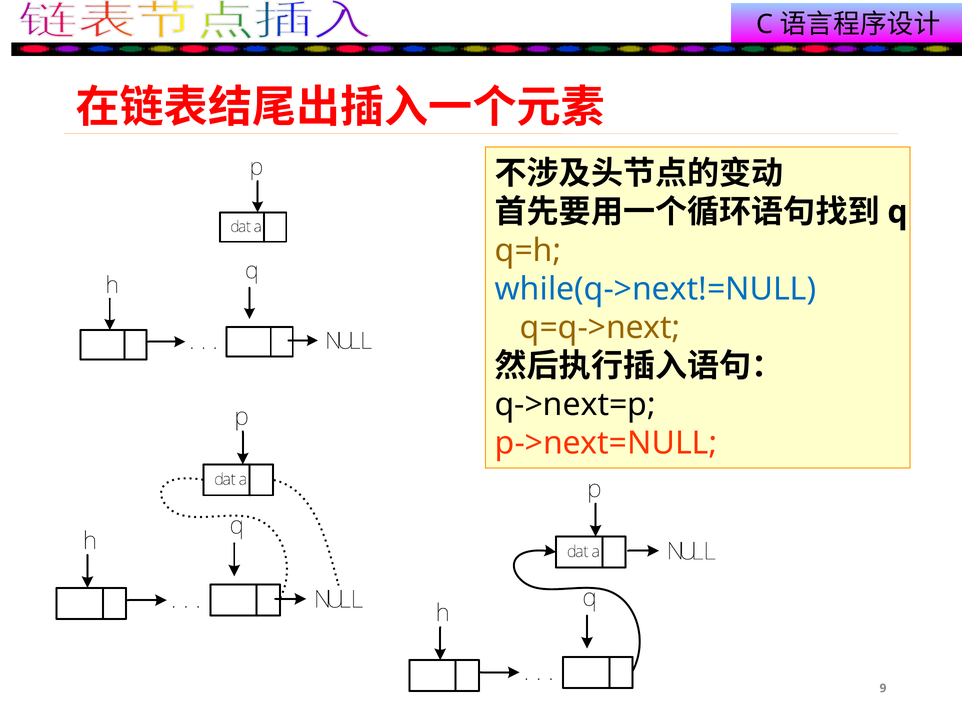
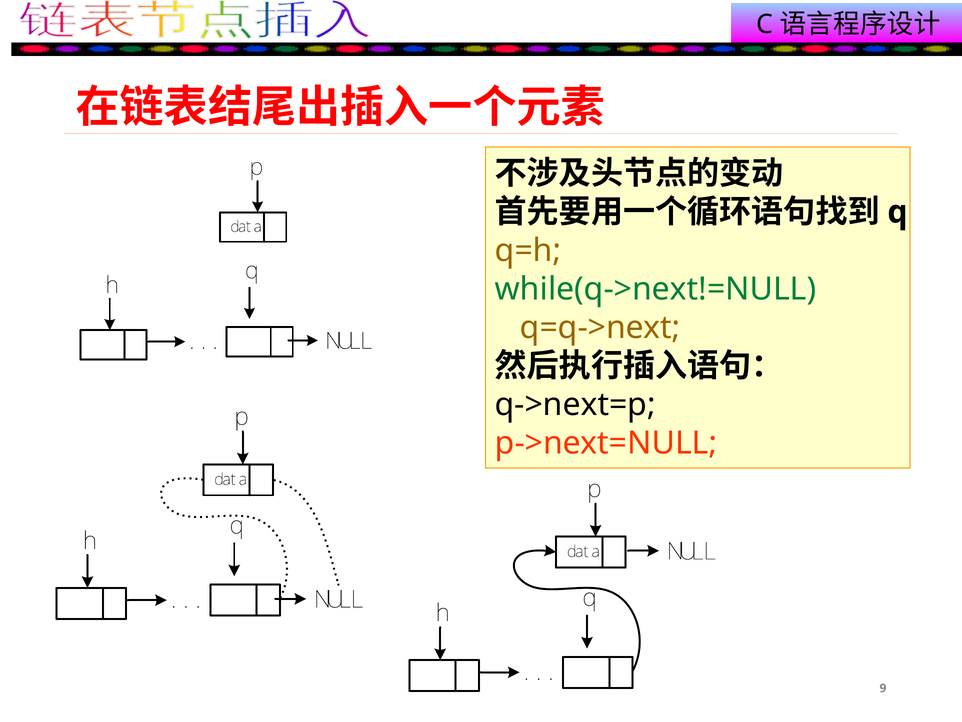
while(q->next!=NULL colour: blue -> green
